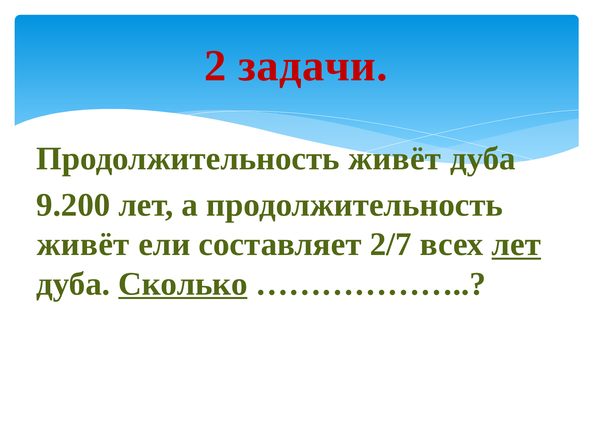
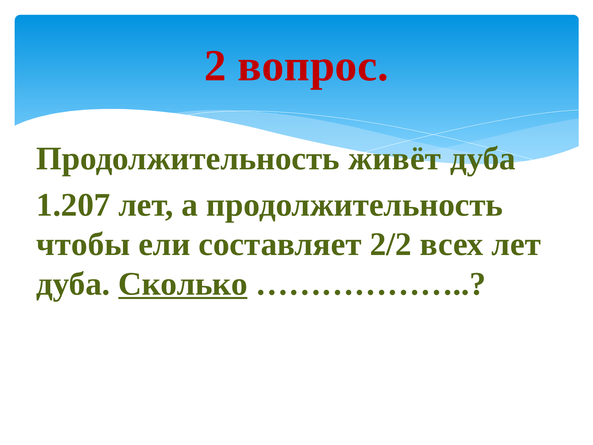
задачи: задачи -> вопрос
9.200: 9.200 -> 1.207
живёт at (83, 244): живёт -> чтобы
2/7: 2/7 -> 2/2
лет at (516, 244) underline: present -> none
